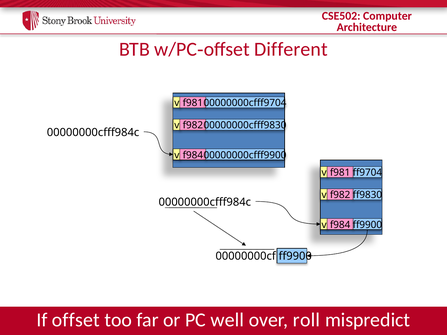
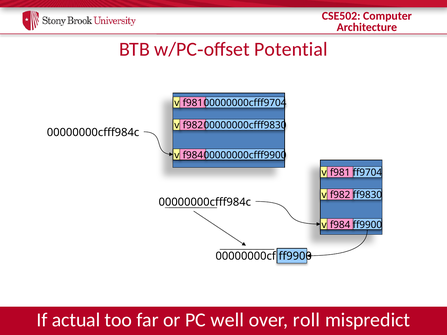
Different: Different -> Potential
offset: offset -> actual
